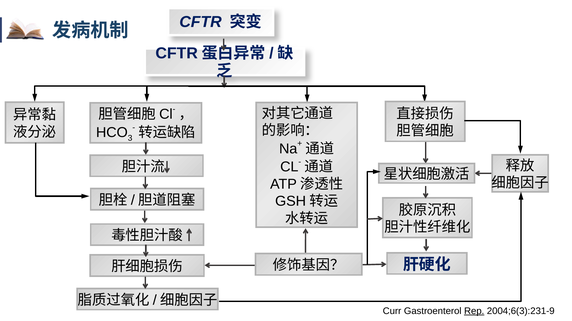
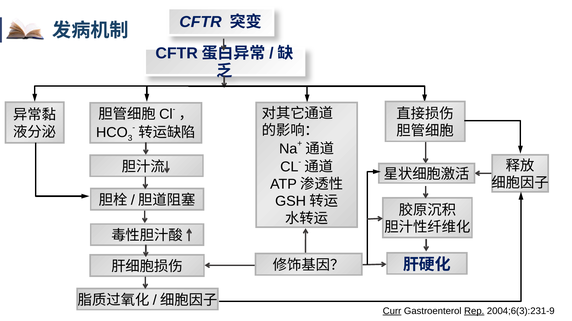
Curr underline: none -> present
